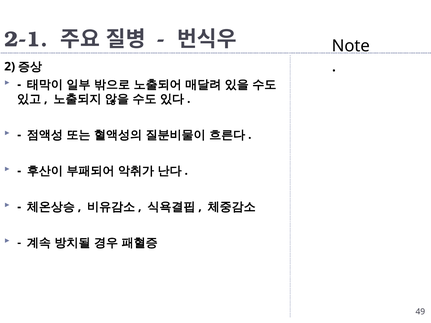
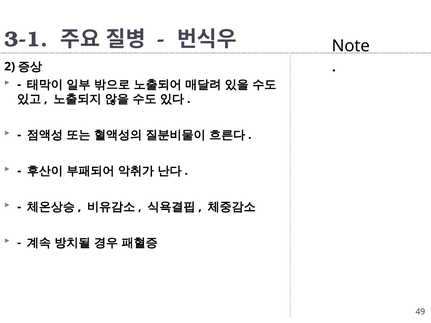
2-1: 2-1 -> 3-1
